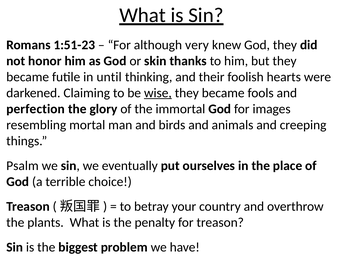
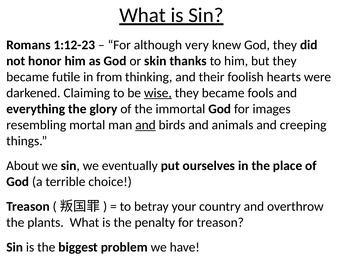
1:51-23: 1:51-23 -> 1:12-23
until: until -> from
perfection: perfection -> everything
and at (145, 125) underline: none -> present
Psalm: Psalm -> About
